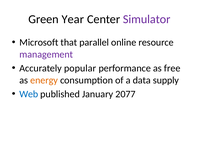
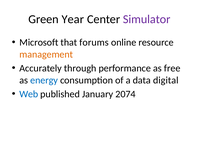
parallel: parallel -> forums
management colour: purple -> orange
popular: popular -> through
energy colour: orange -> blue
supply: supply -> digital
2077: 2077 -> 2074
